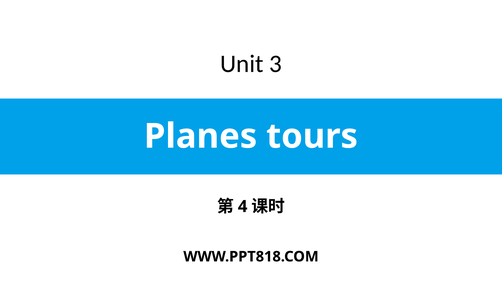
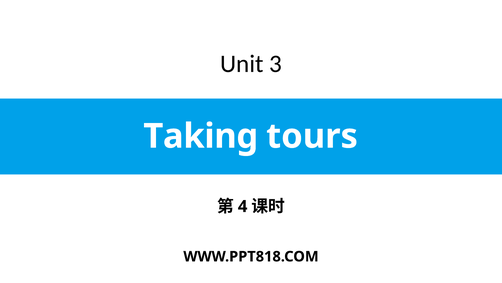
Planes: Planes -> Taking
